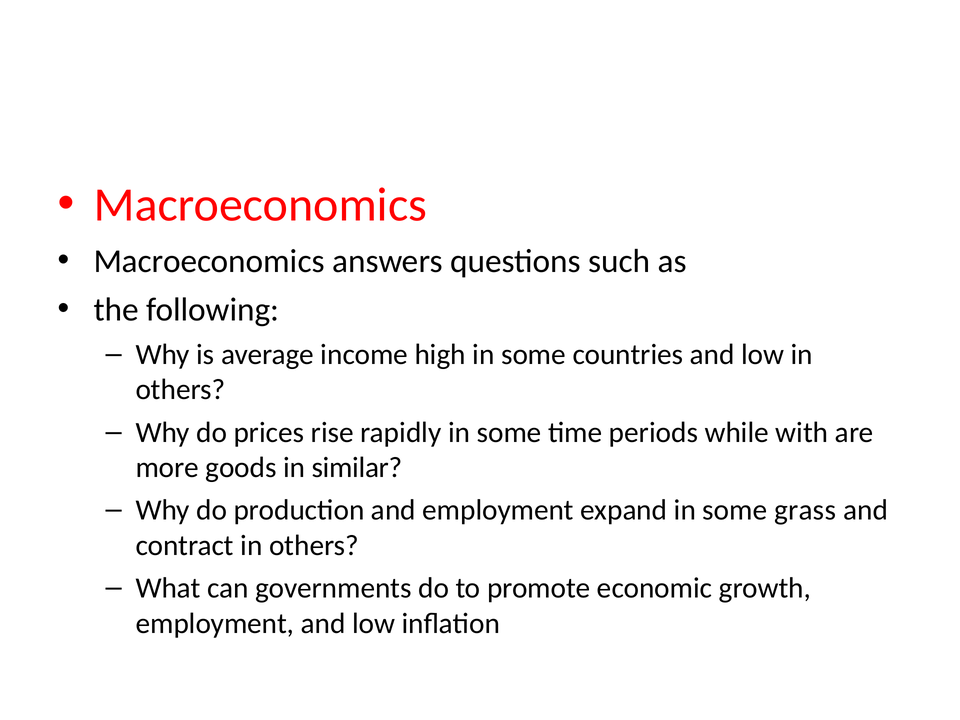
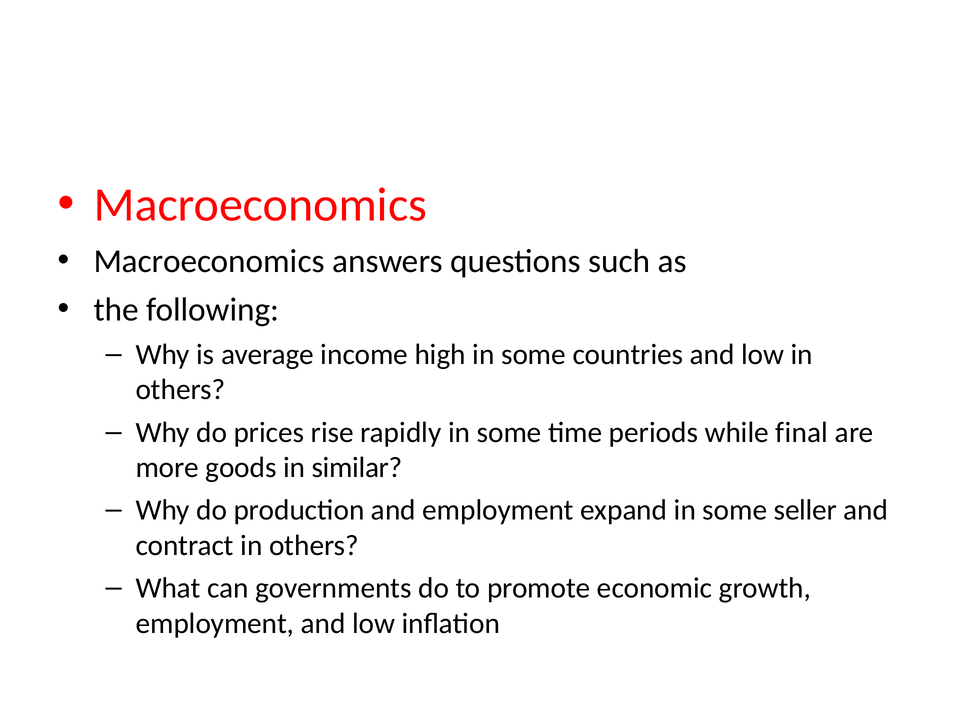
with: with -> final
grass: grass -> seller
